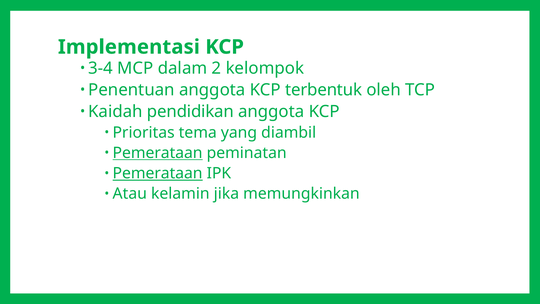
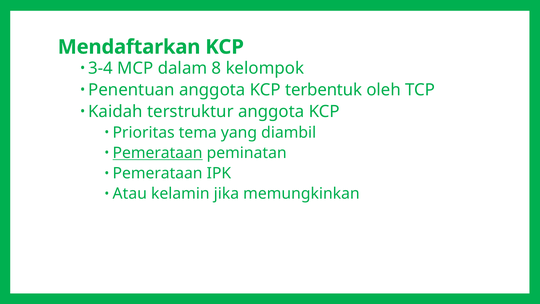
Implementasi: Implementasi -> Mendaftarkan
2: 2 -> 8
pendidikan: pendidikan -> terstruktur
Pemerataan at (158, 173) underline: present -> none
